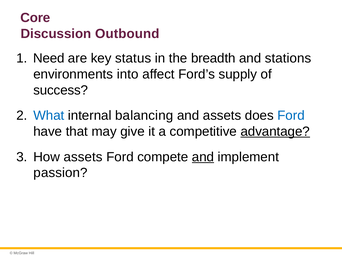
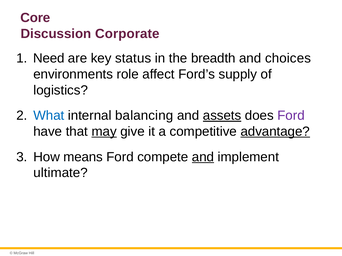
Outbound: Outbound -> Corporate
stations: stations -> choices
into: into -> role
success: success -> logistics
assets at (222, 116) underline: none -> present
Ford at (291, 116) colour: blue -> purple
may underline: none -> present
How assets: assets -> means
passion: passion -> ultimate
